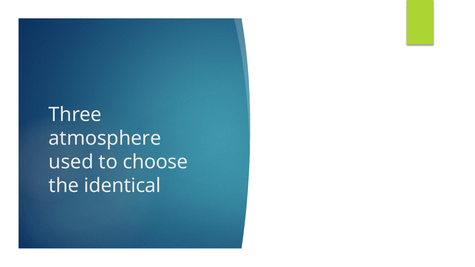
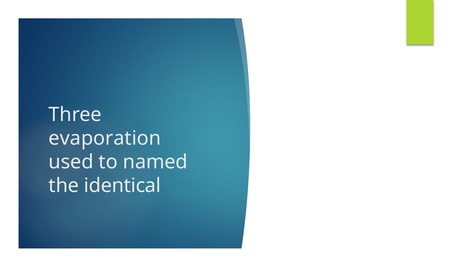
atmosphere: atmosphere -> evaporation
choose: choose -> named
